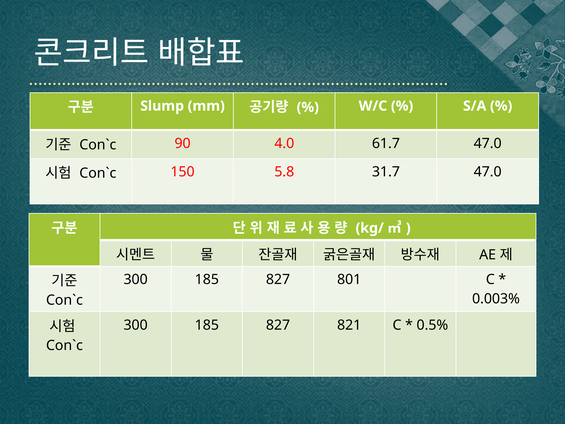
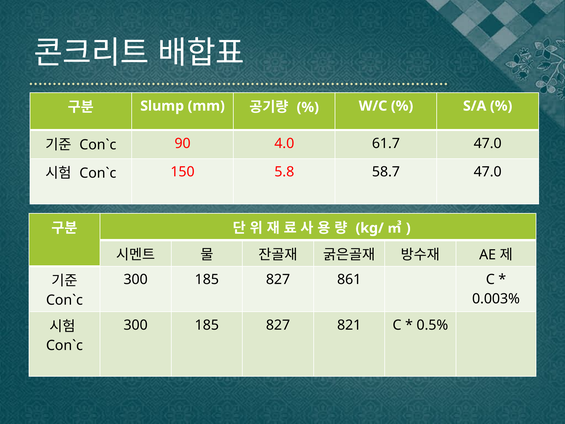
31.7: 31.7 -> 58.7
801: 801 -> 861
